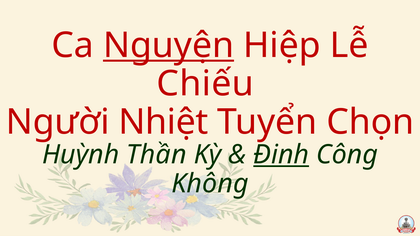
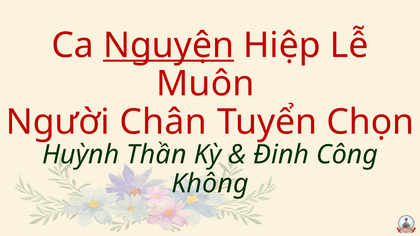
Chiếu: Chiếu -> Muôn
Nhiệt: Nhiệt -> Chân
Đinh underline: present -> none
